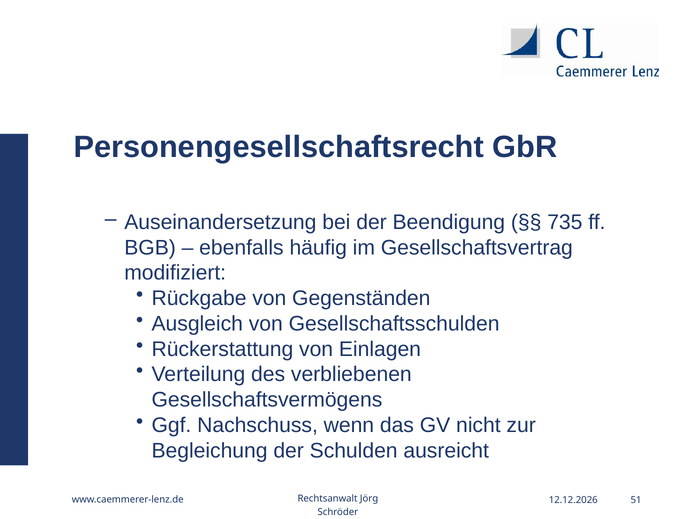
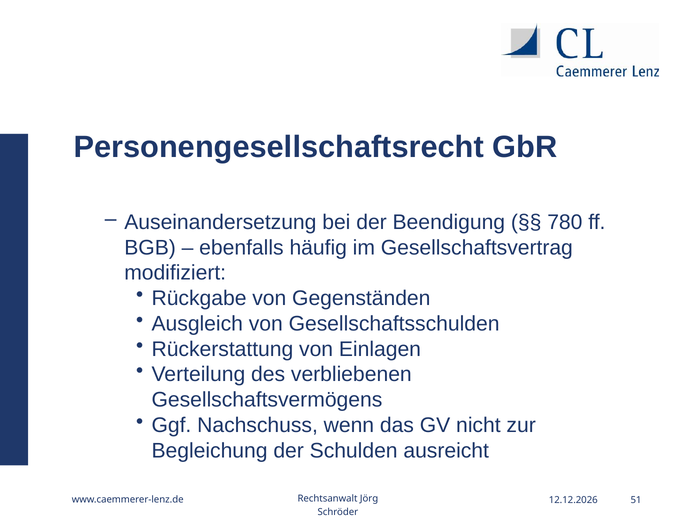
735: 735 -> 780
